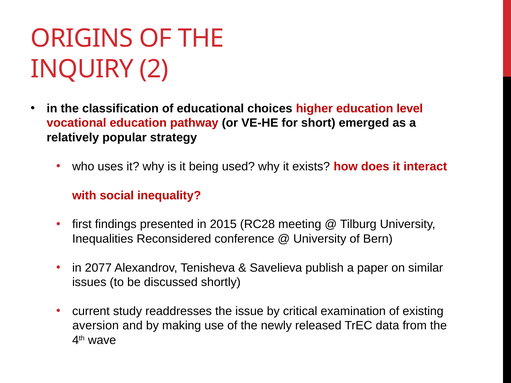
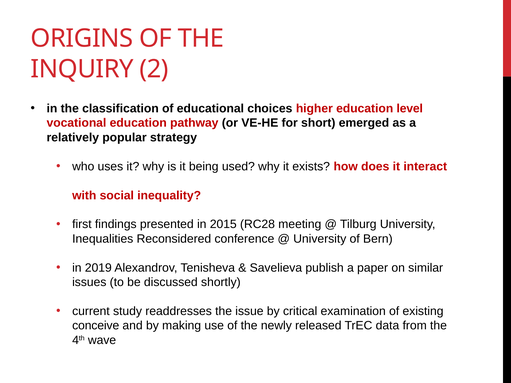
2077: 2077 -> 2019
aversion: aversion -> conceive
